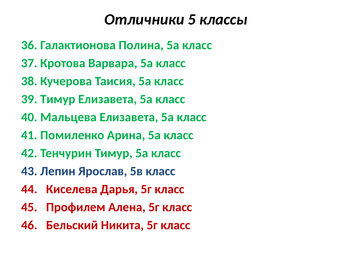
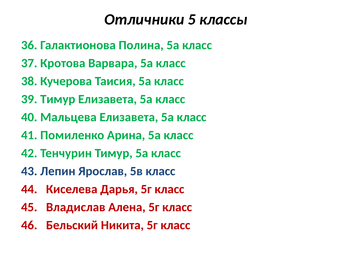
Профилем: Профилем -> Владислав
